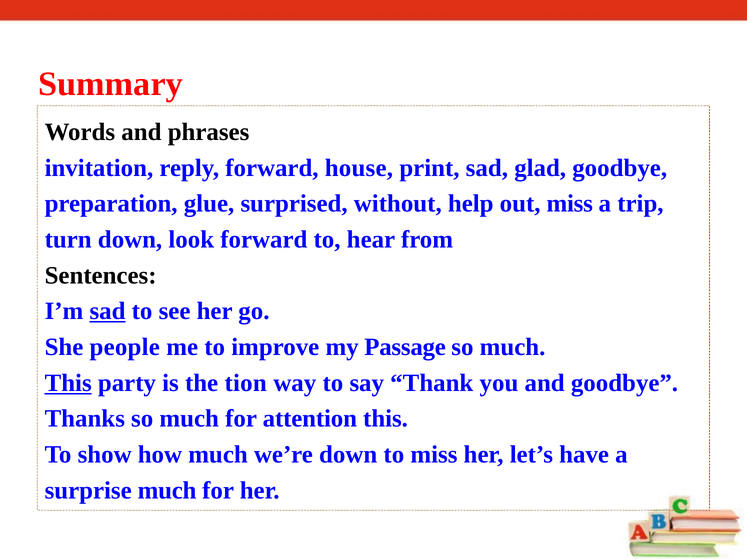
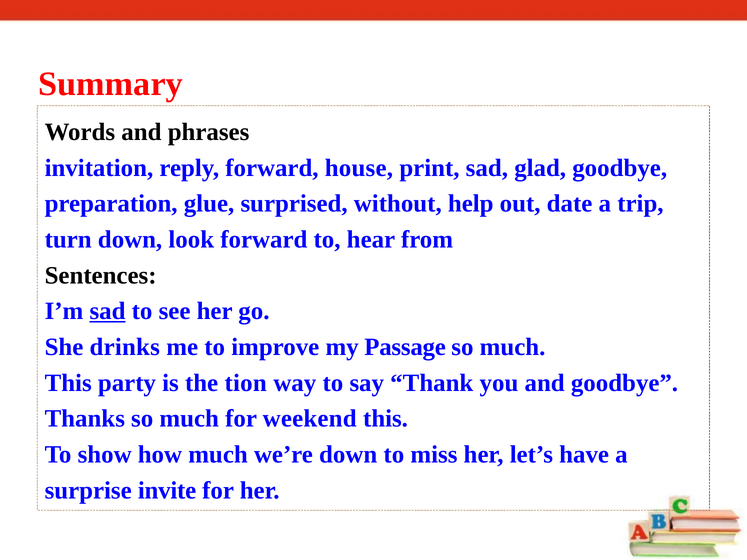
out miss: miss -> date
people: people -> drinks
This at (68, 383) underline: present -> none
attention: attention -> weekend
surprise much: much -> invite
